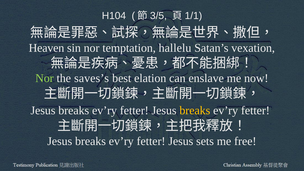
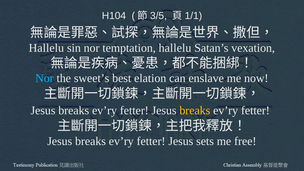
Heaven at (46, 48): Heaven -> Hallelu
Nor at (44, 78) colour: light green -> light blue
saves’s: saves’s -> sweet’s
